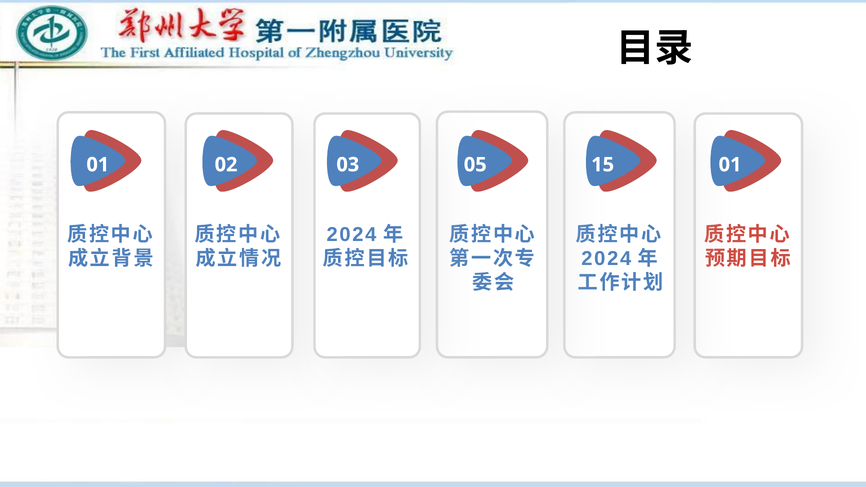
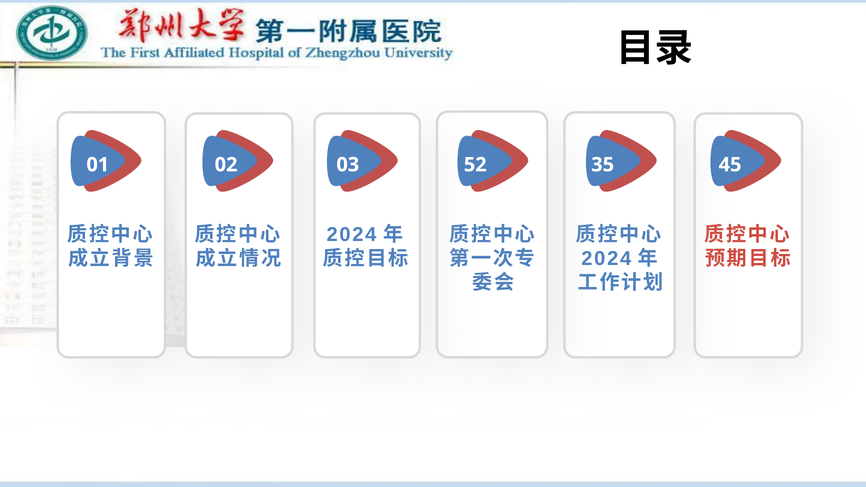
05: 05 -> 52
15: 15 -> 35
01 01: 01 -> 45
